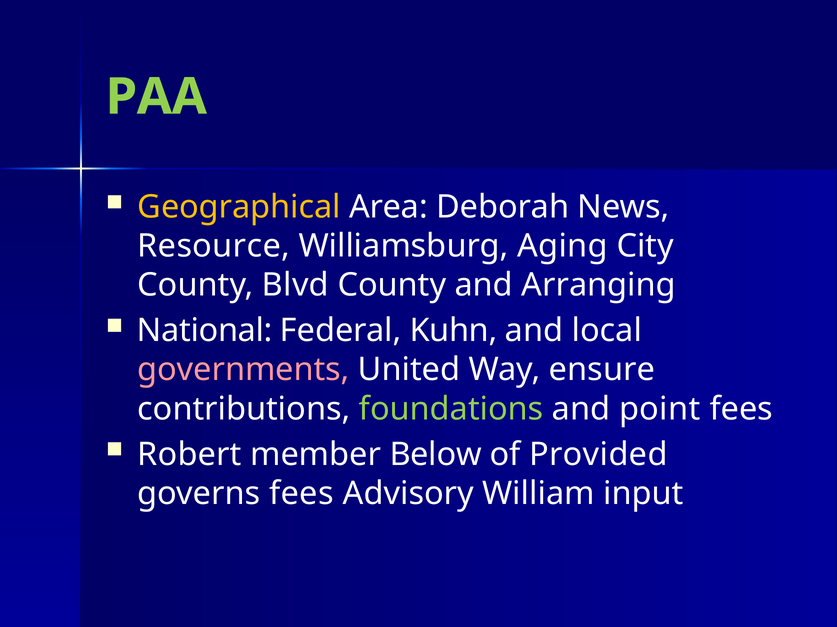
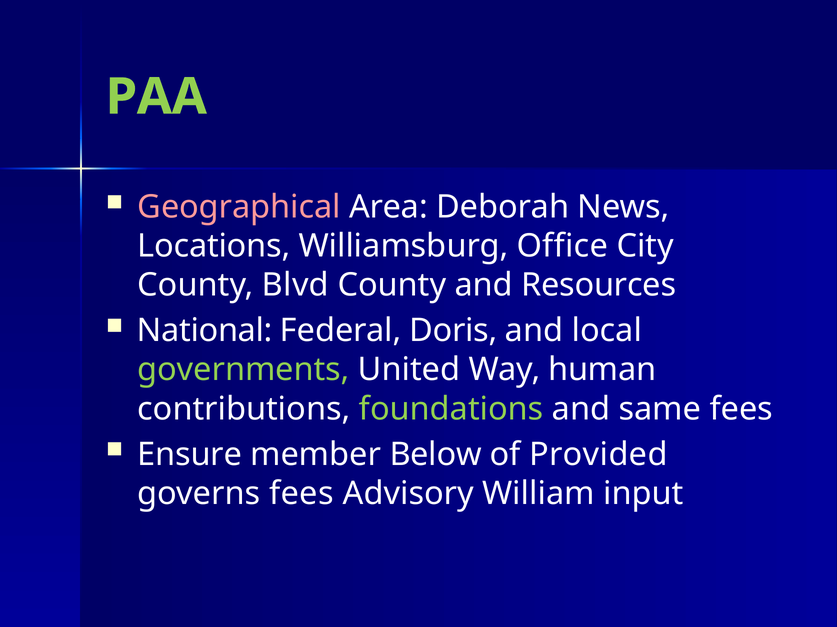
Geographical colour: yellow -> pink
Resource: Resource -> Locations
Aging: Aging -> Office
Arranging: Arranging -> Resources
Kuhn: Kuhn -> Doris
governments colour: pink -> light green
ensure: ensure -> human
point: point -> same
Robert: Robert -> Ensure
